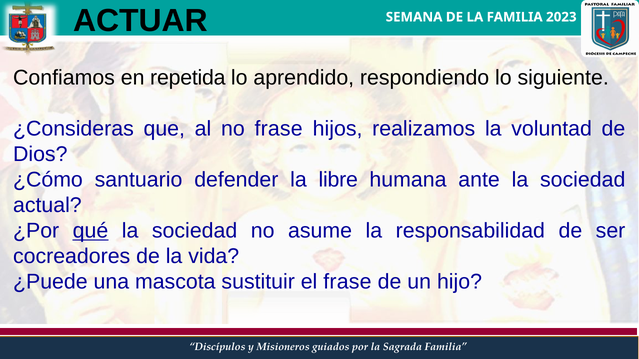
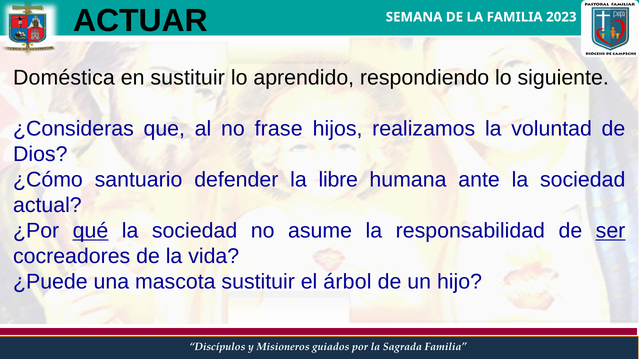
Confiamos: Confiamos -> Doméstica
en repetida: repetida -> sustituir
ser underline: none -> present
el frase: frase -> árbol
